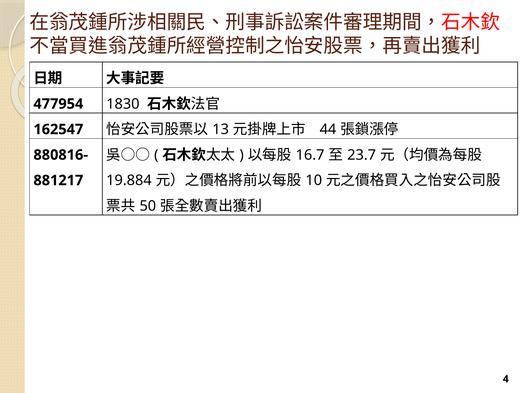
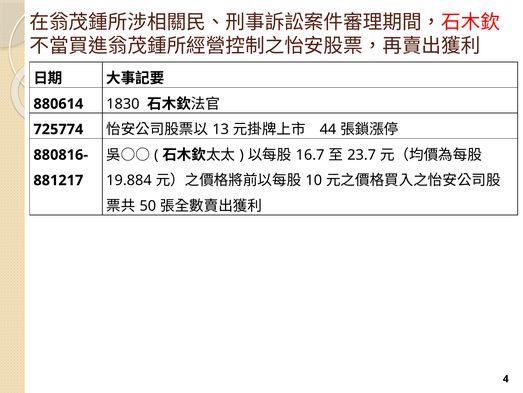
477954: 477954 -> 880614
162547: 162547 -> 725774
